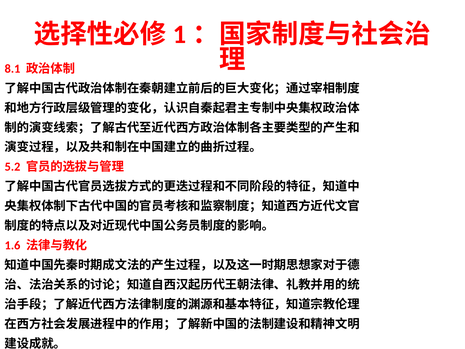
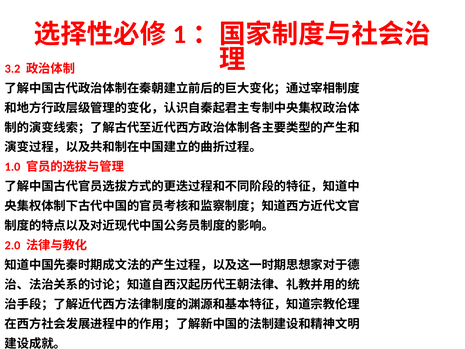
8.1: 8.1 -> 3.2
5.2: 5.2 -> 1.0
1.6: 1.6 -> 2.0
